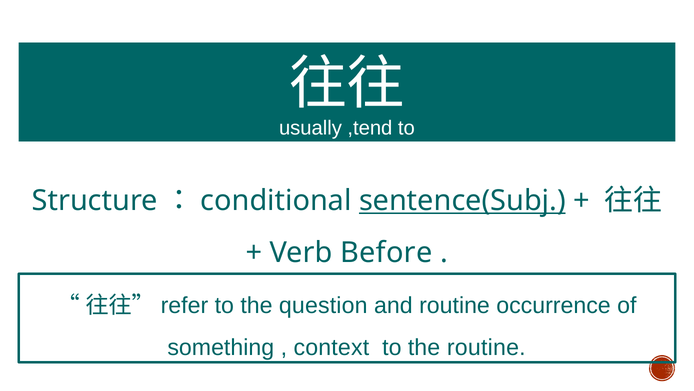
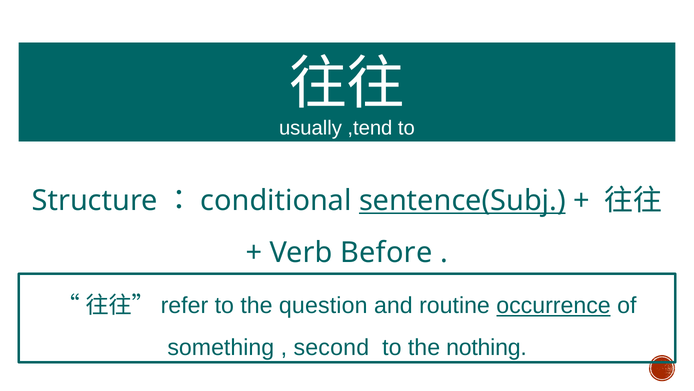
occurrence underline: none -> present
context: context -> second
the routine: routine -> nothing
